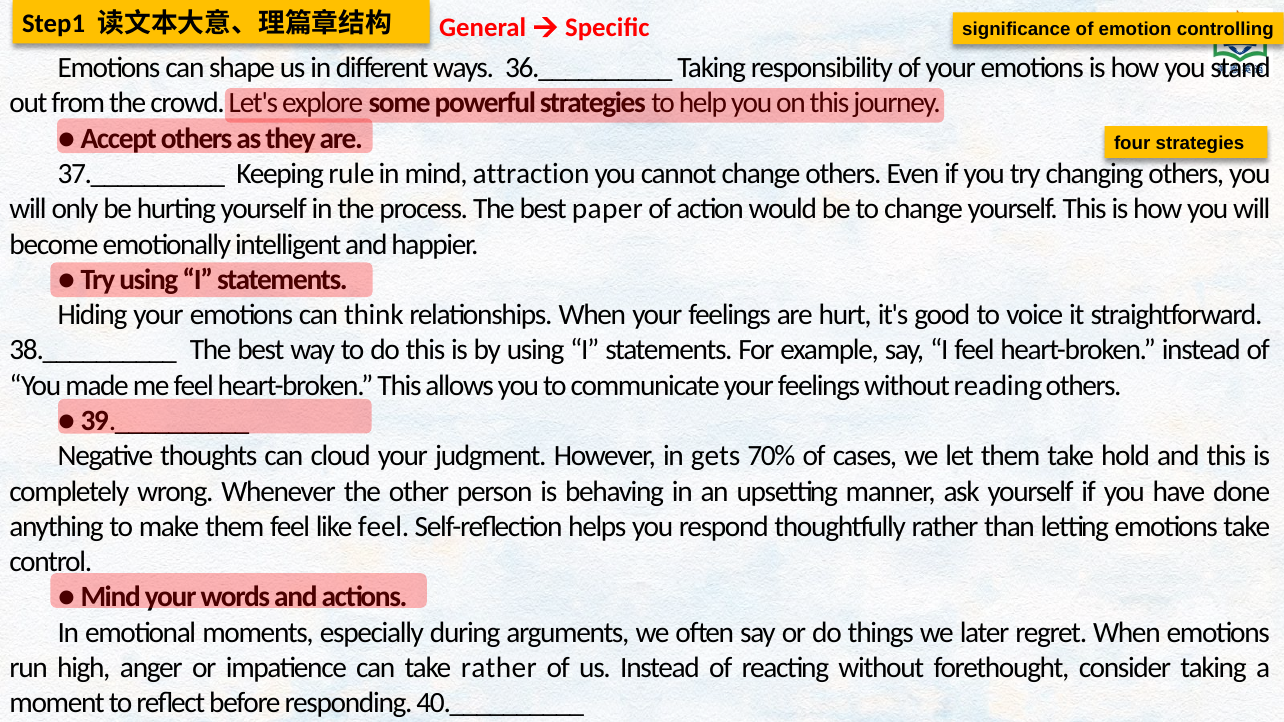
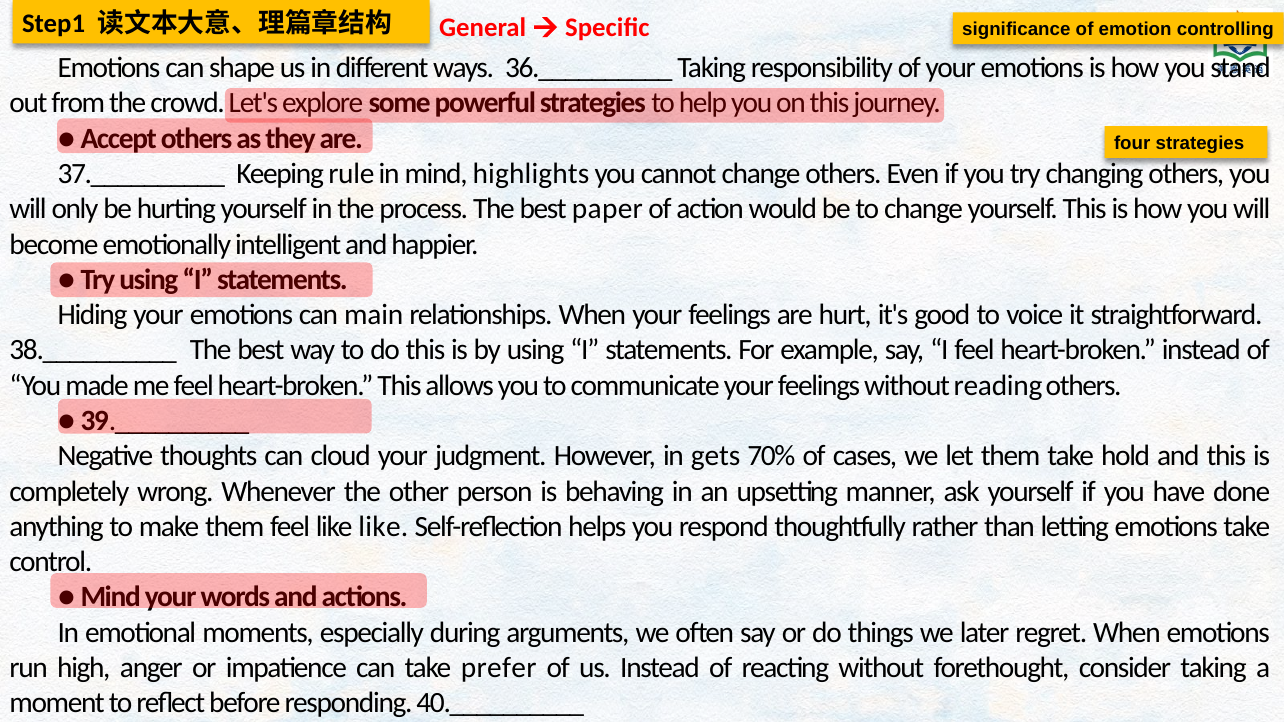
attraction: attraction -> highlights
think: think -> main
like feel: feel -> like
take rather: rather -> prefer
